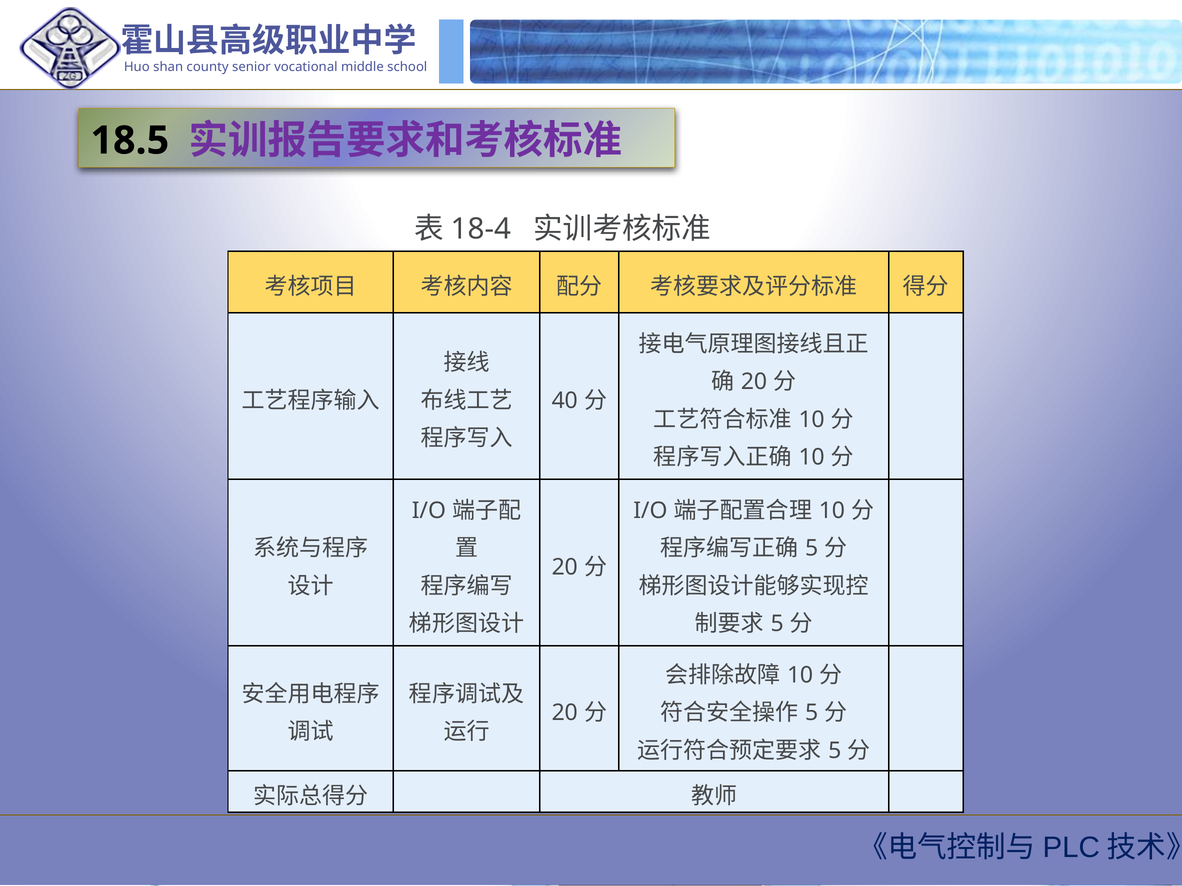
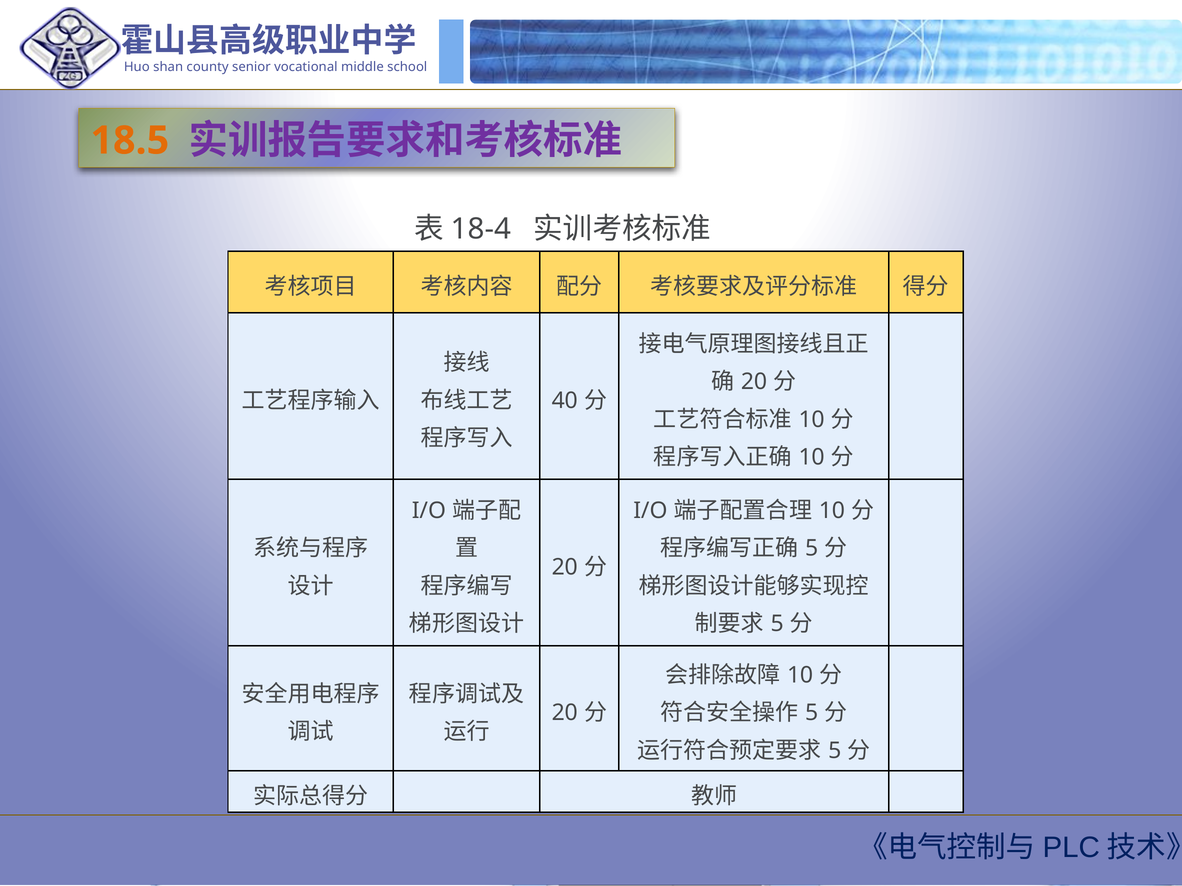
18.5 colour: black -> orange
